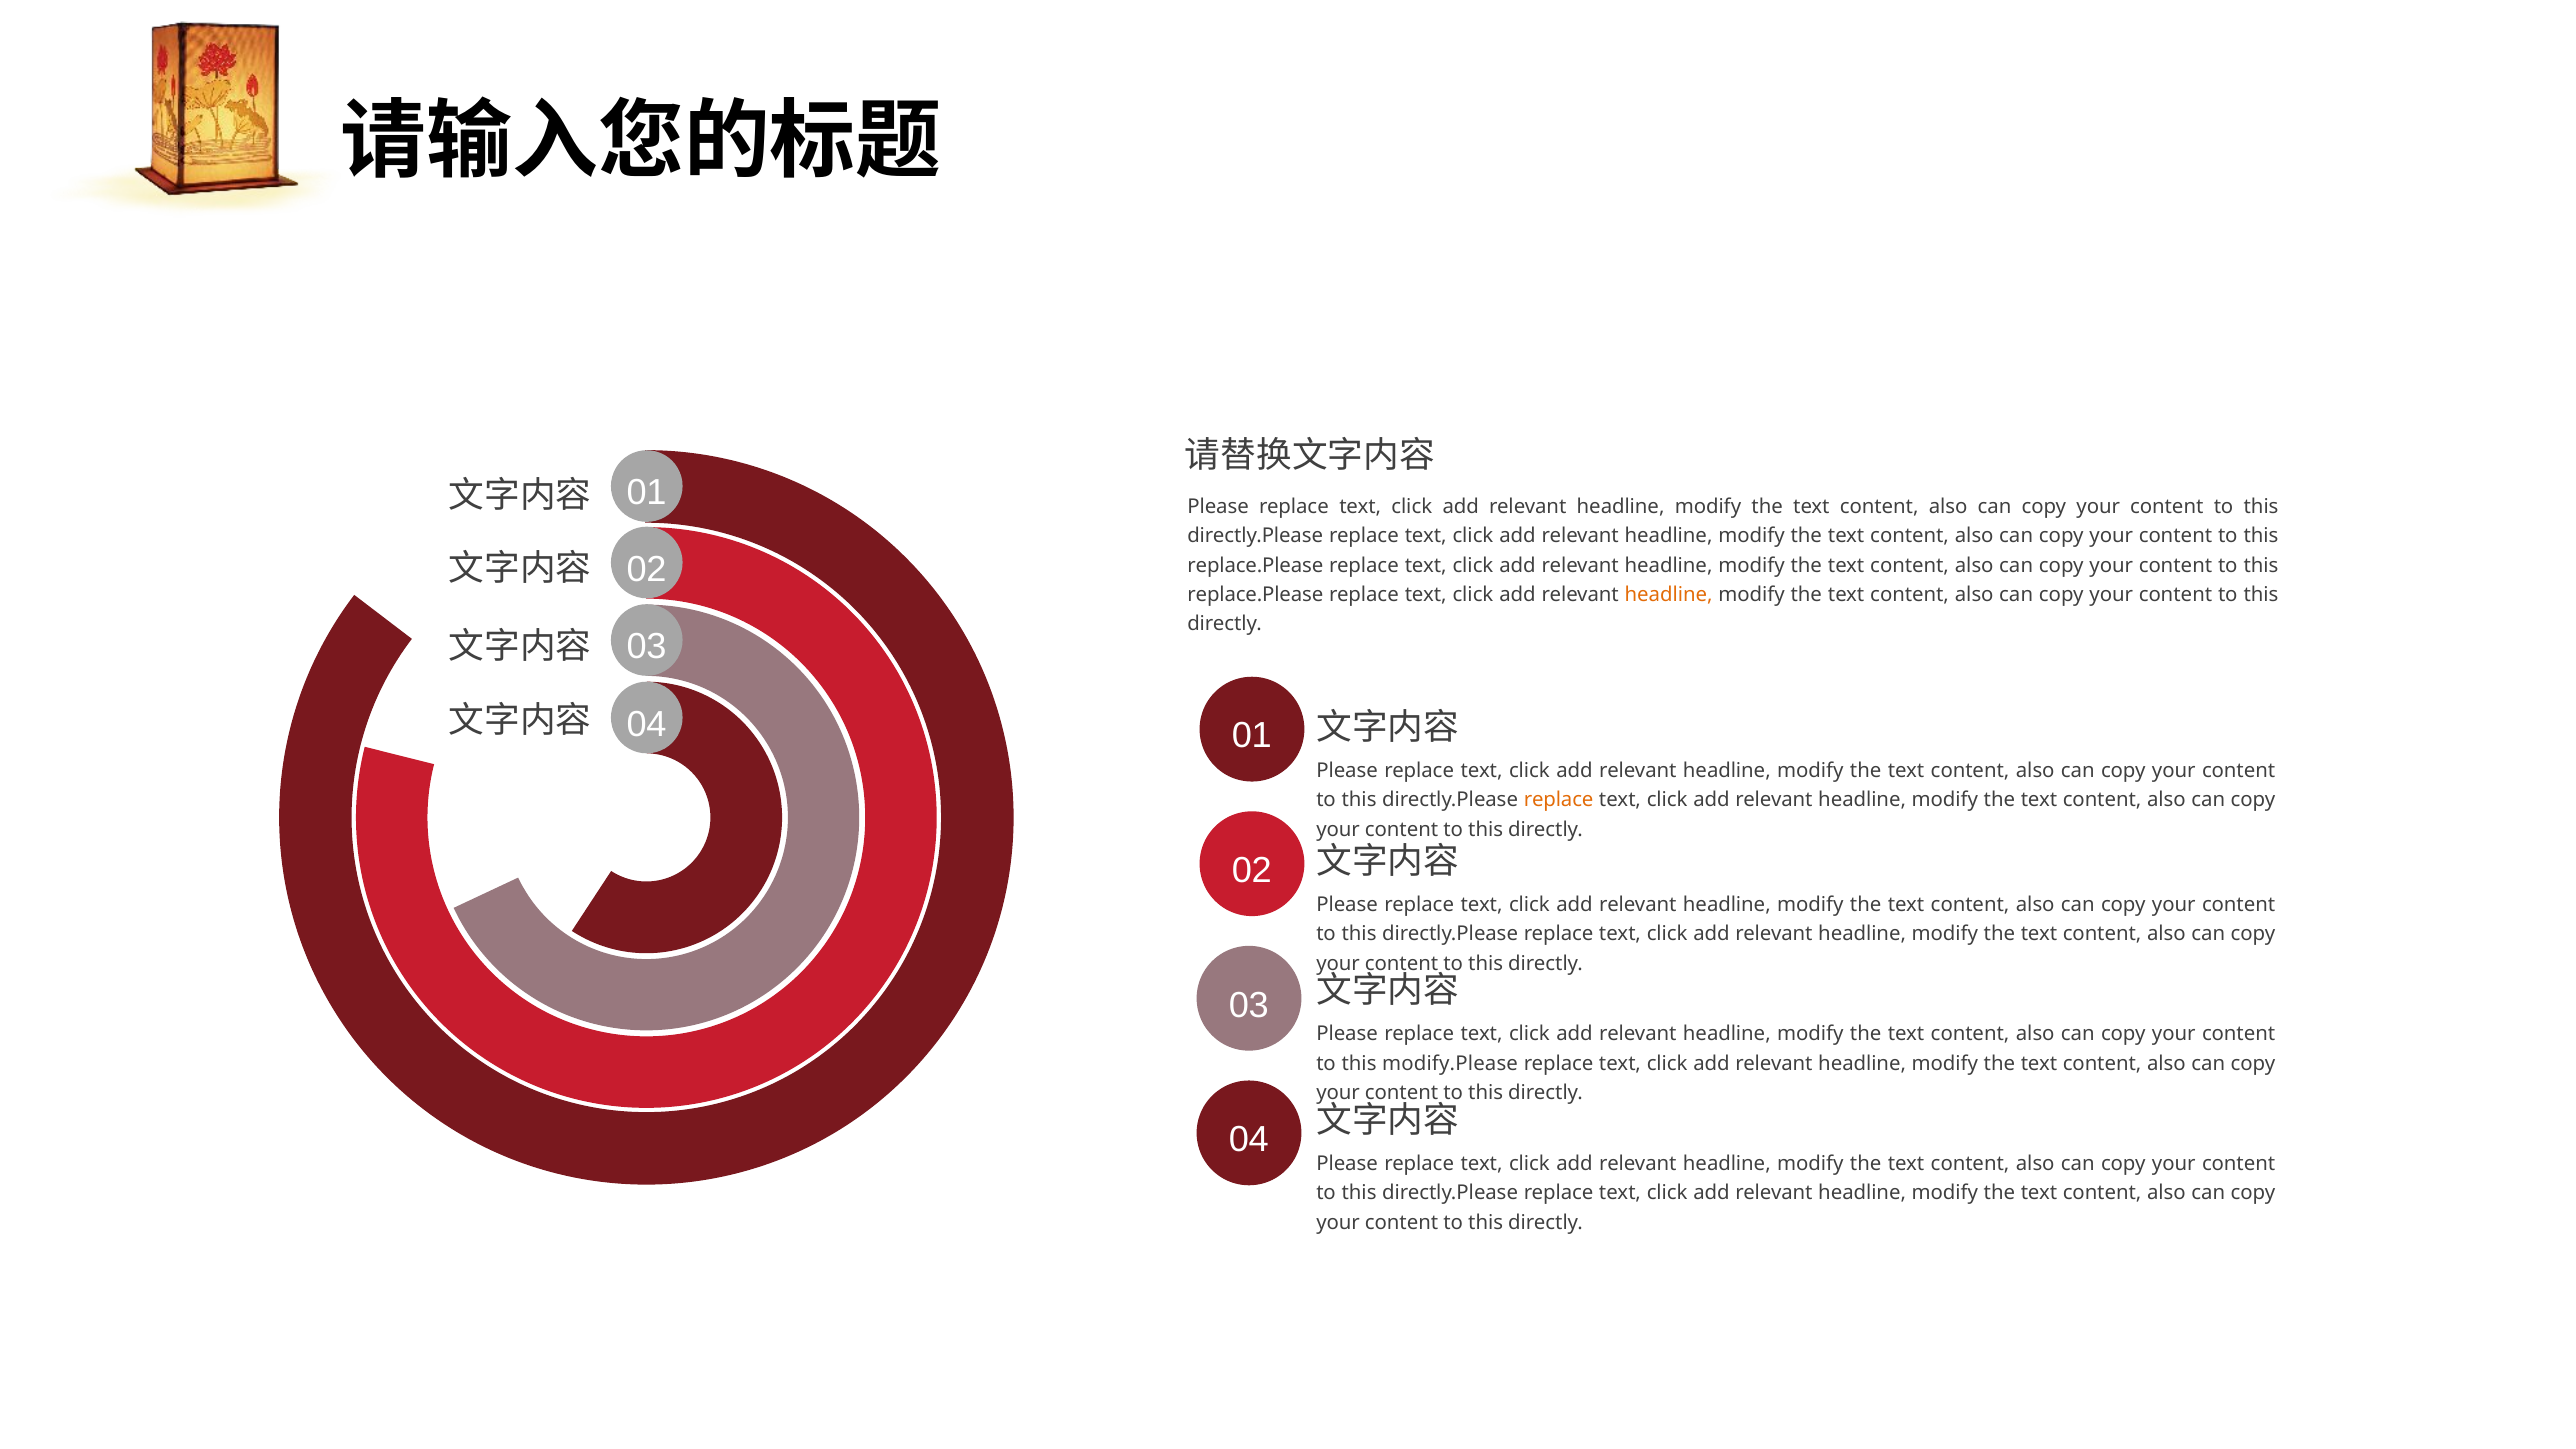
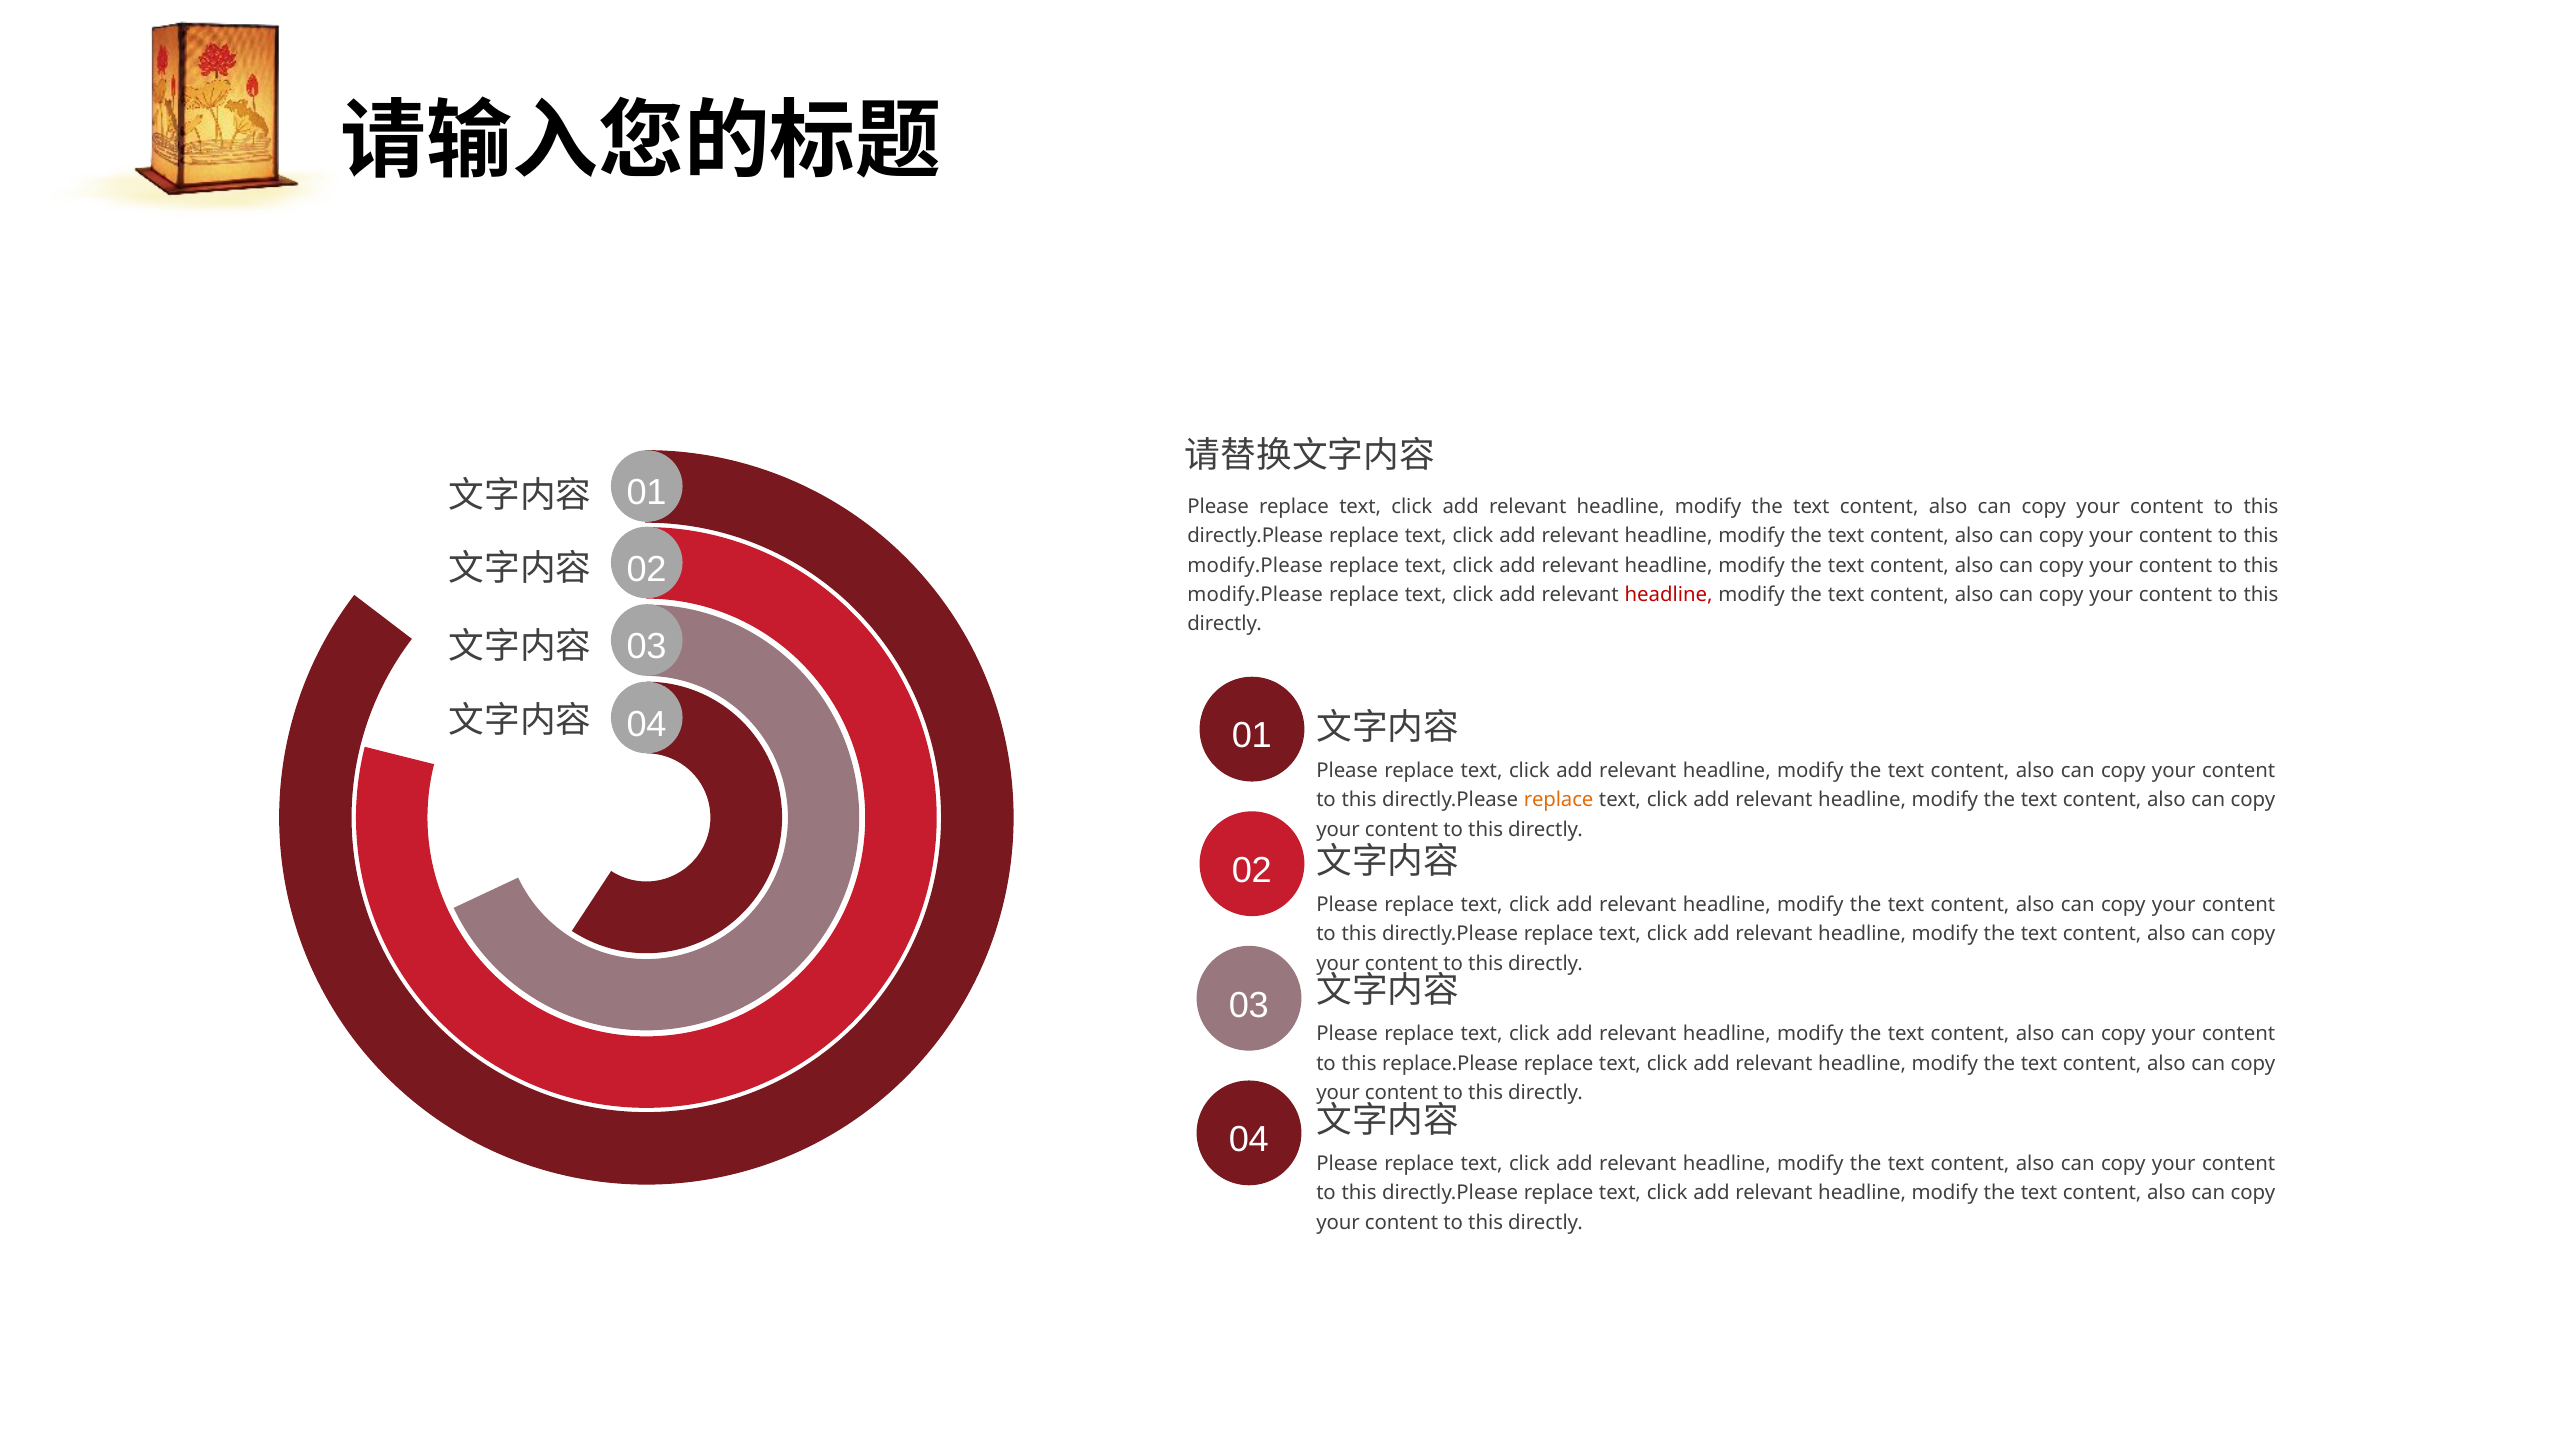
replace.Please at (1255, 565): replace.Please -> modify.Please
replace.Please at (1255, 595): replace.Please -> modify.Please
headline at (1669, 595) colour: orange -> red
modify.Please: modify.Please -> replace.Please
